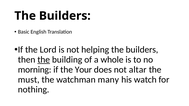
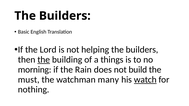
whole: whole -> things
Your: Your -> Rain
altar: altar -> build
watch underline: none -> present
